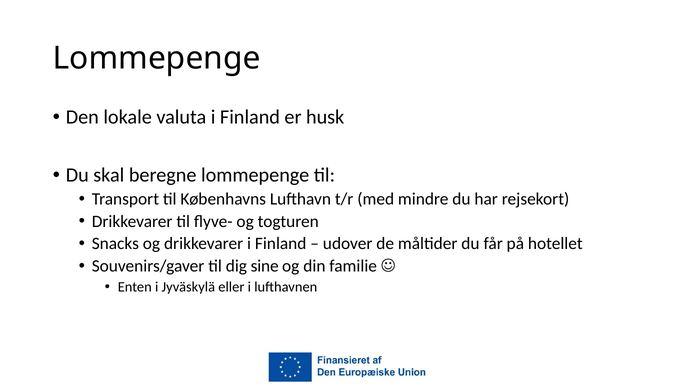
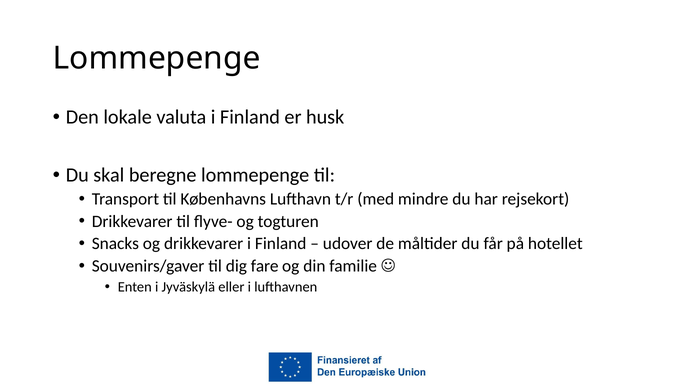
sine: sine -> fare
